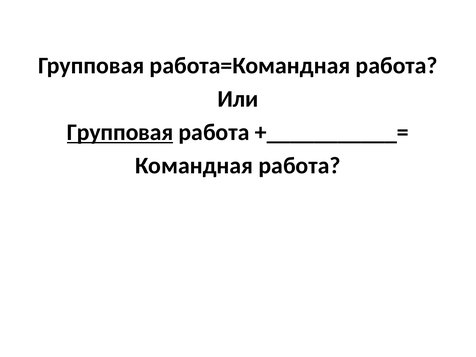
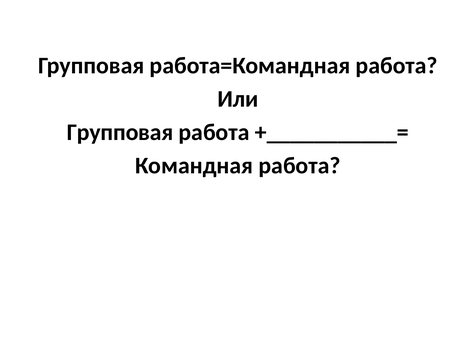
Групповая at (120, 132) underline: present -> none
